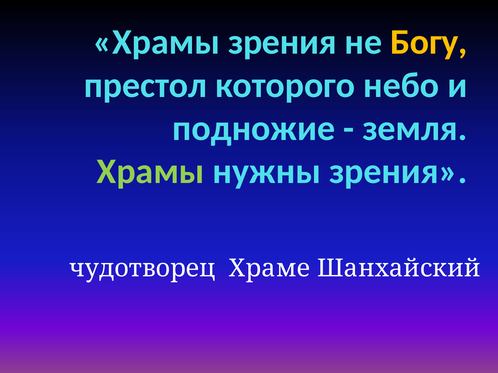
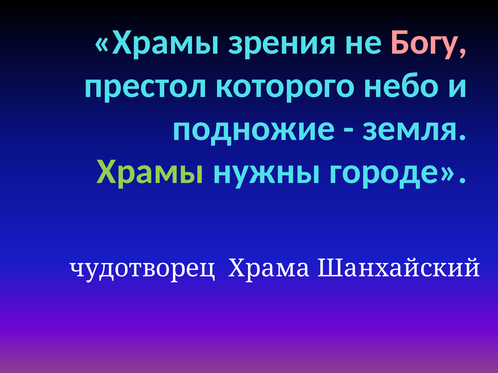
Богу colour: yellow -> pink
нужны зрения: зрения -> городе
Храме: Храме -> Храма
